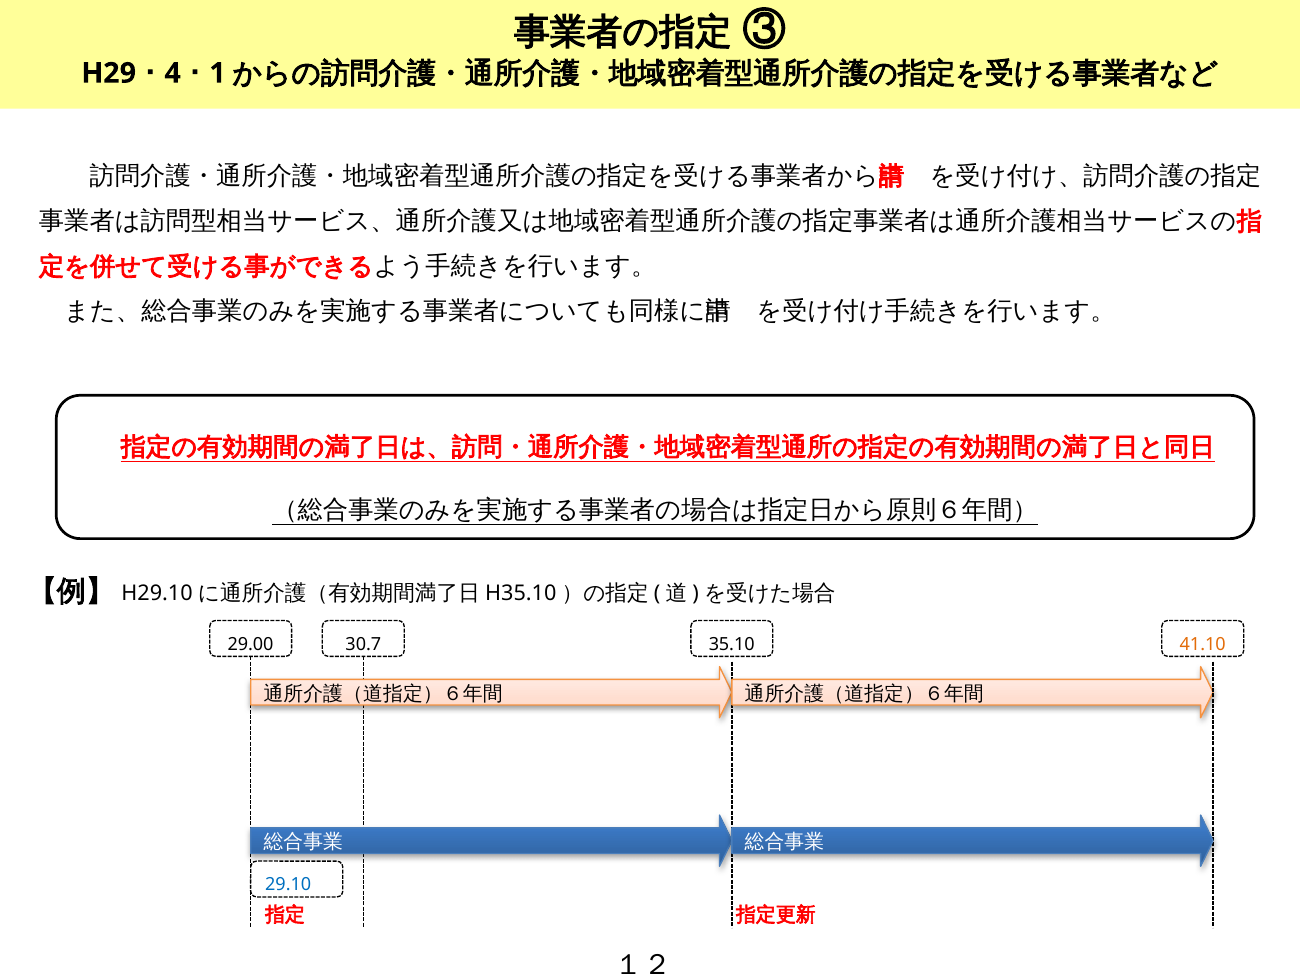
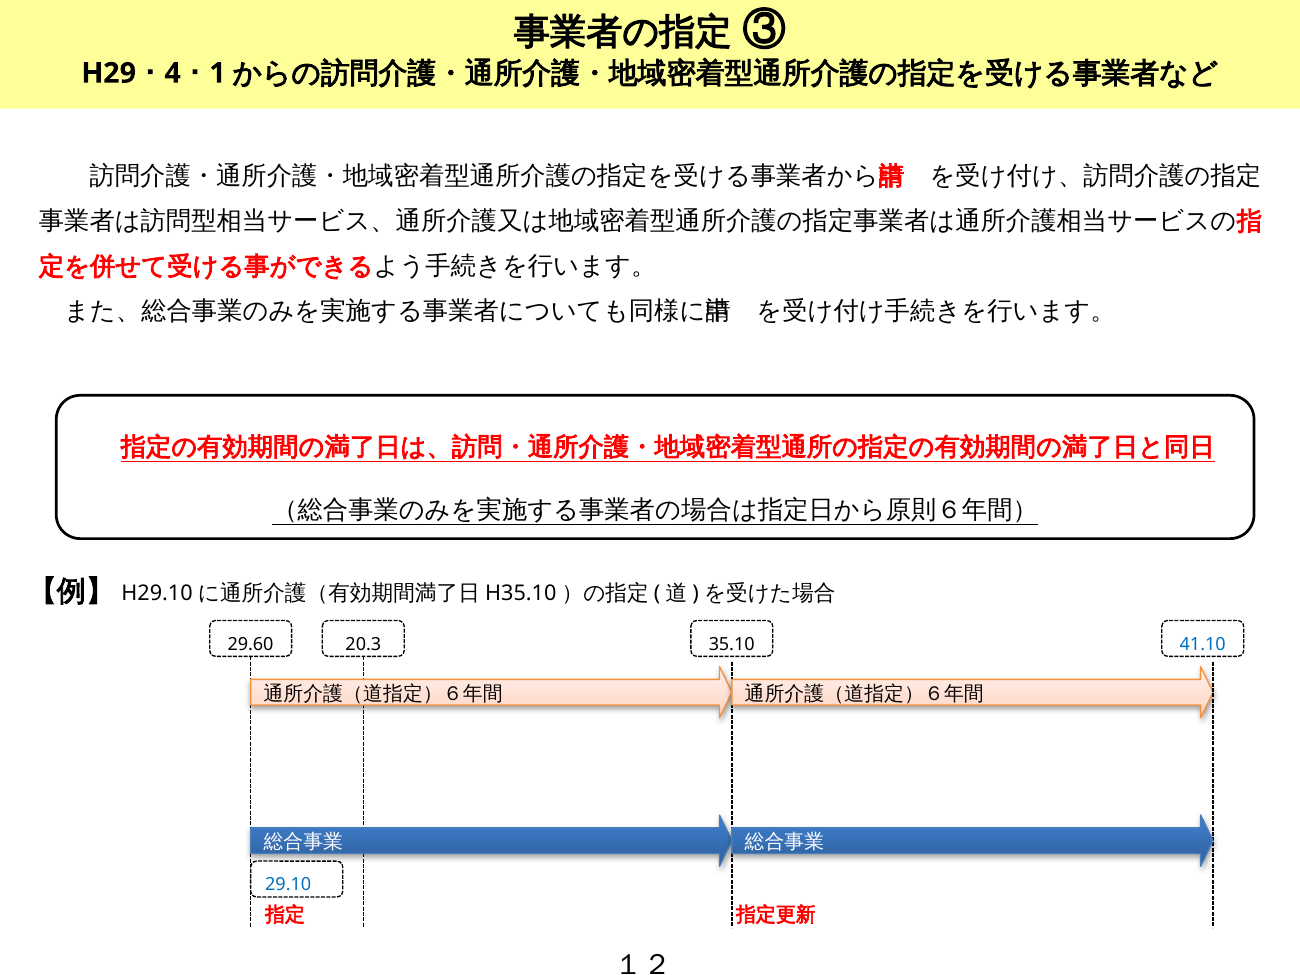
29.00: 29.00 -> 29.60
30.7: 30.7 -> 20.3
41.10 colour: orange -> blue
